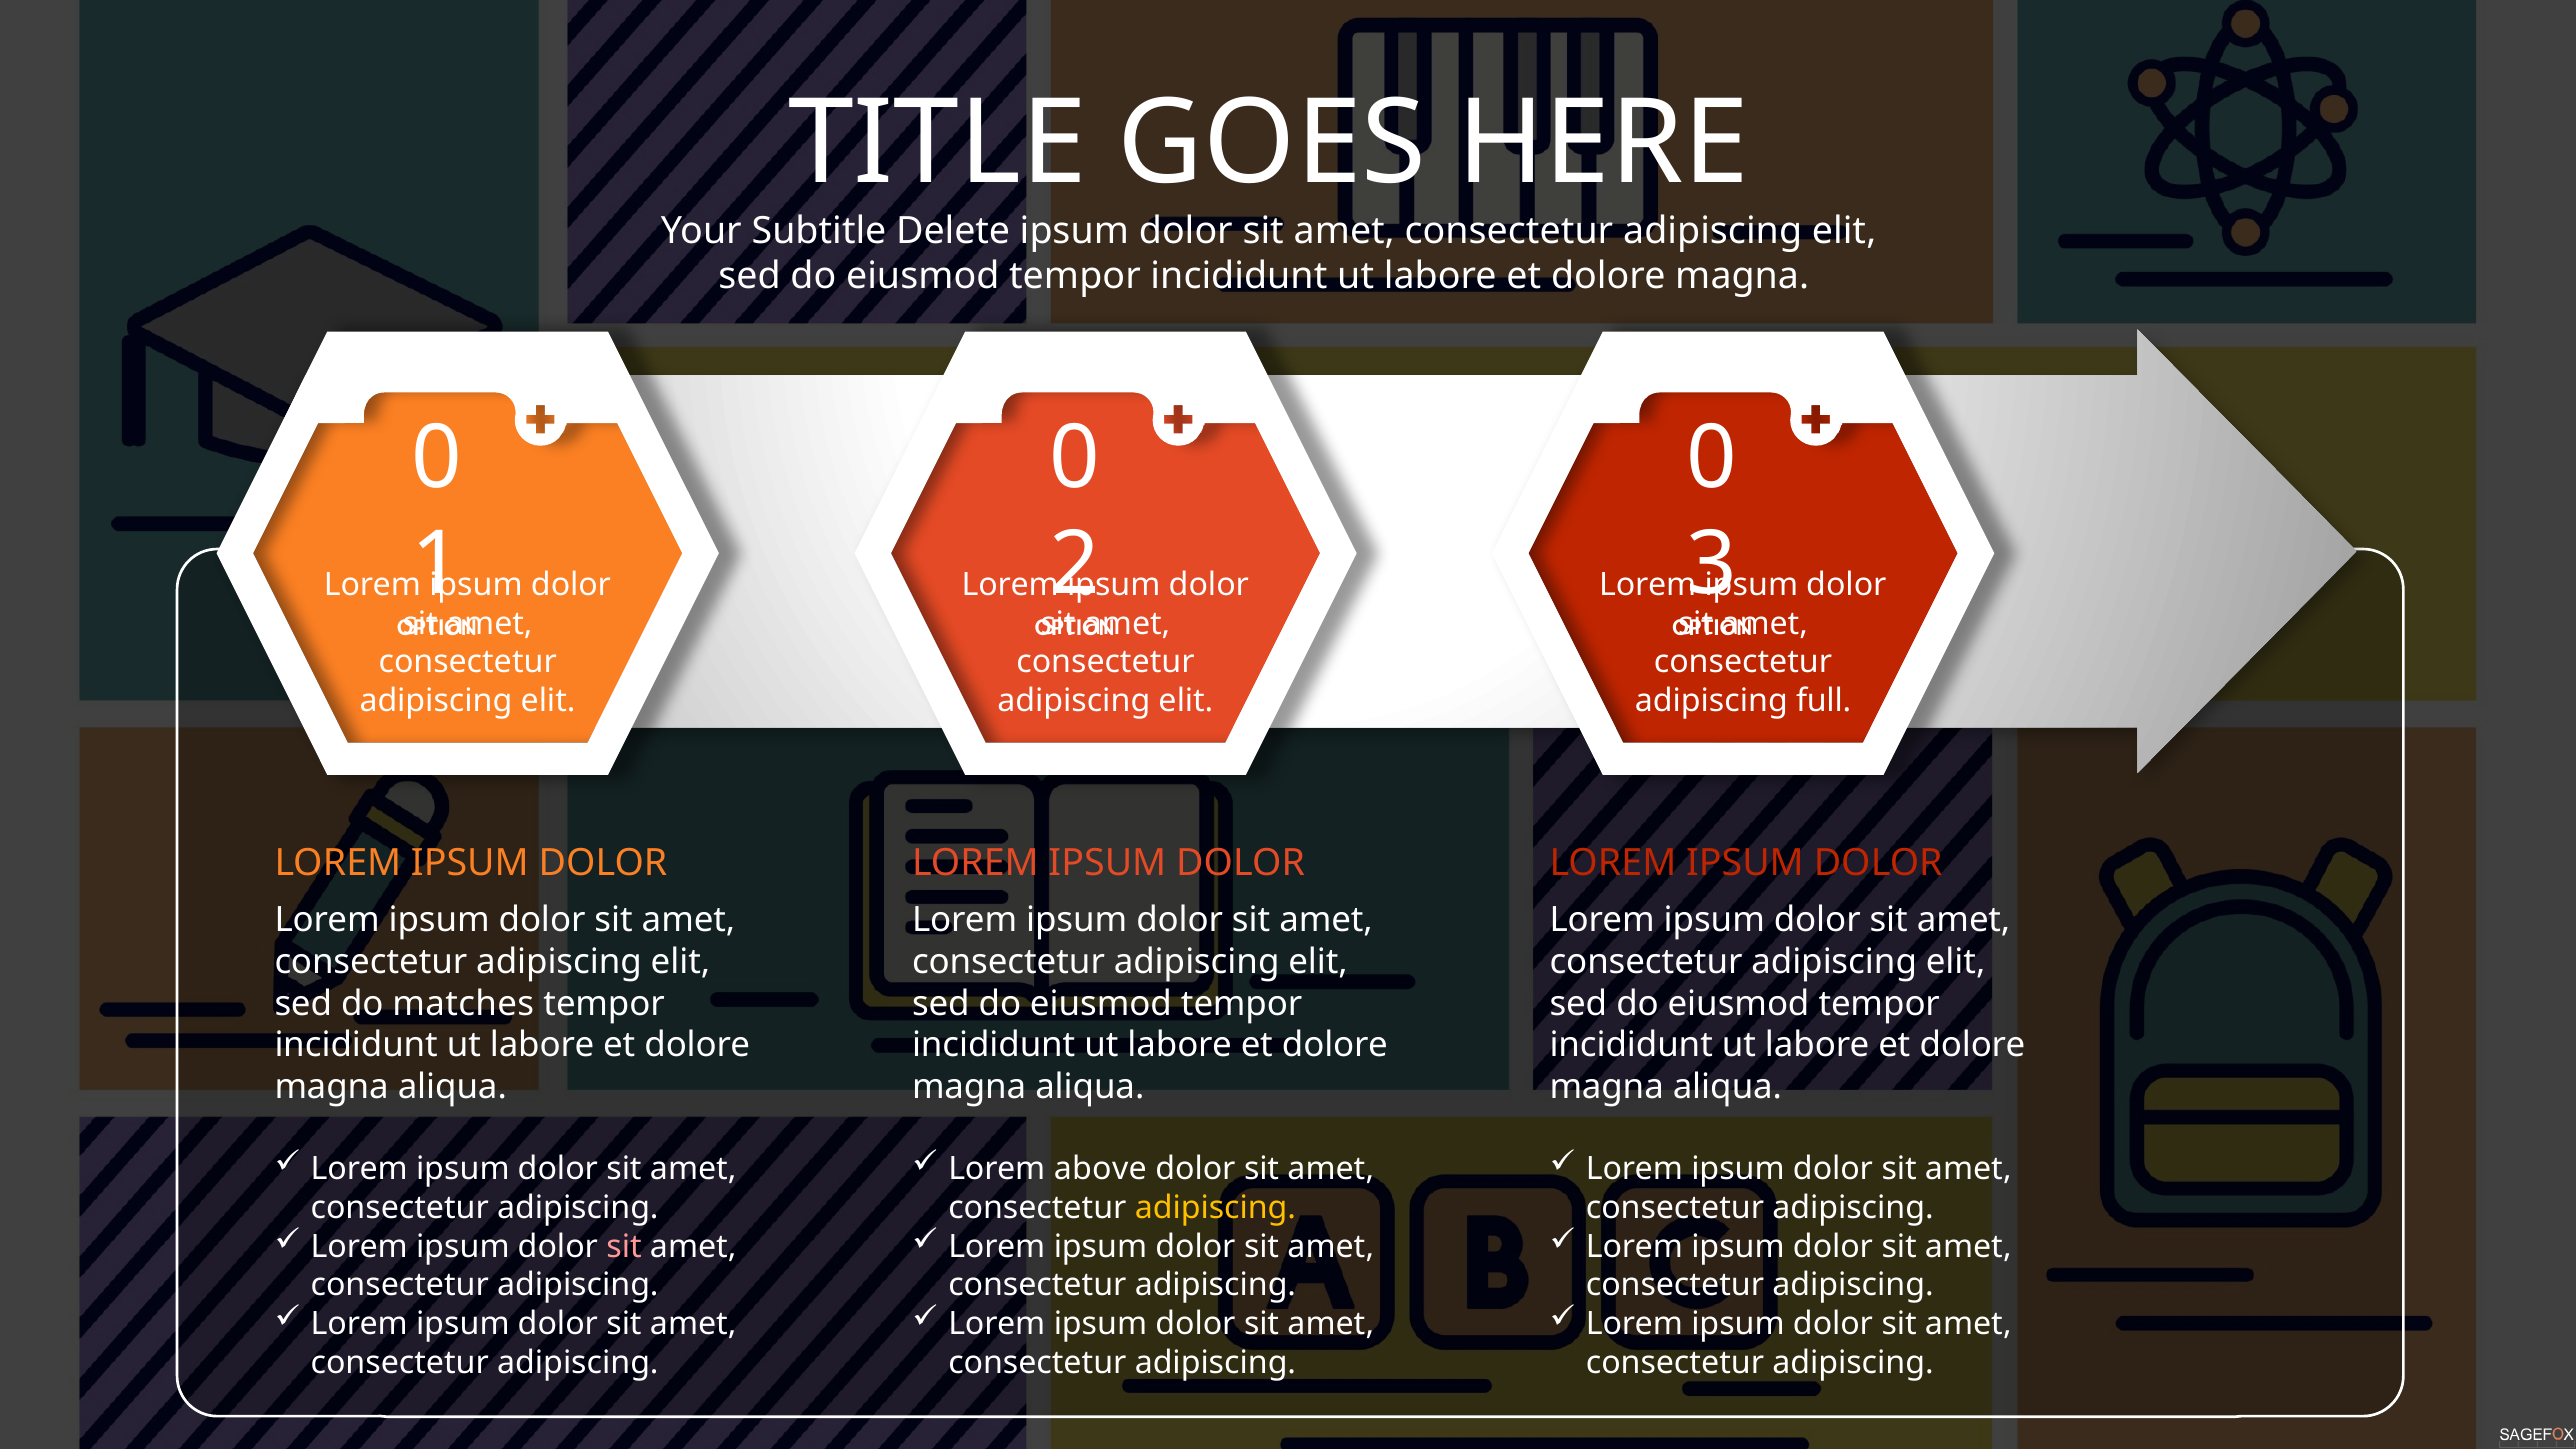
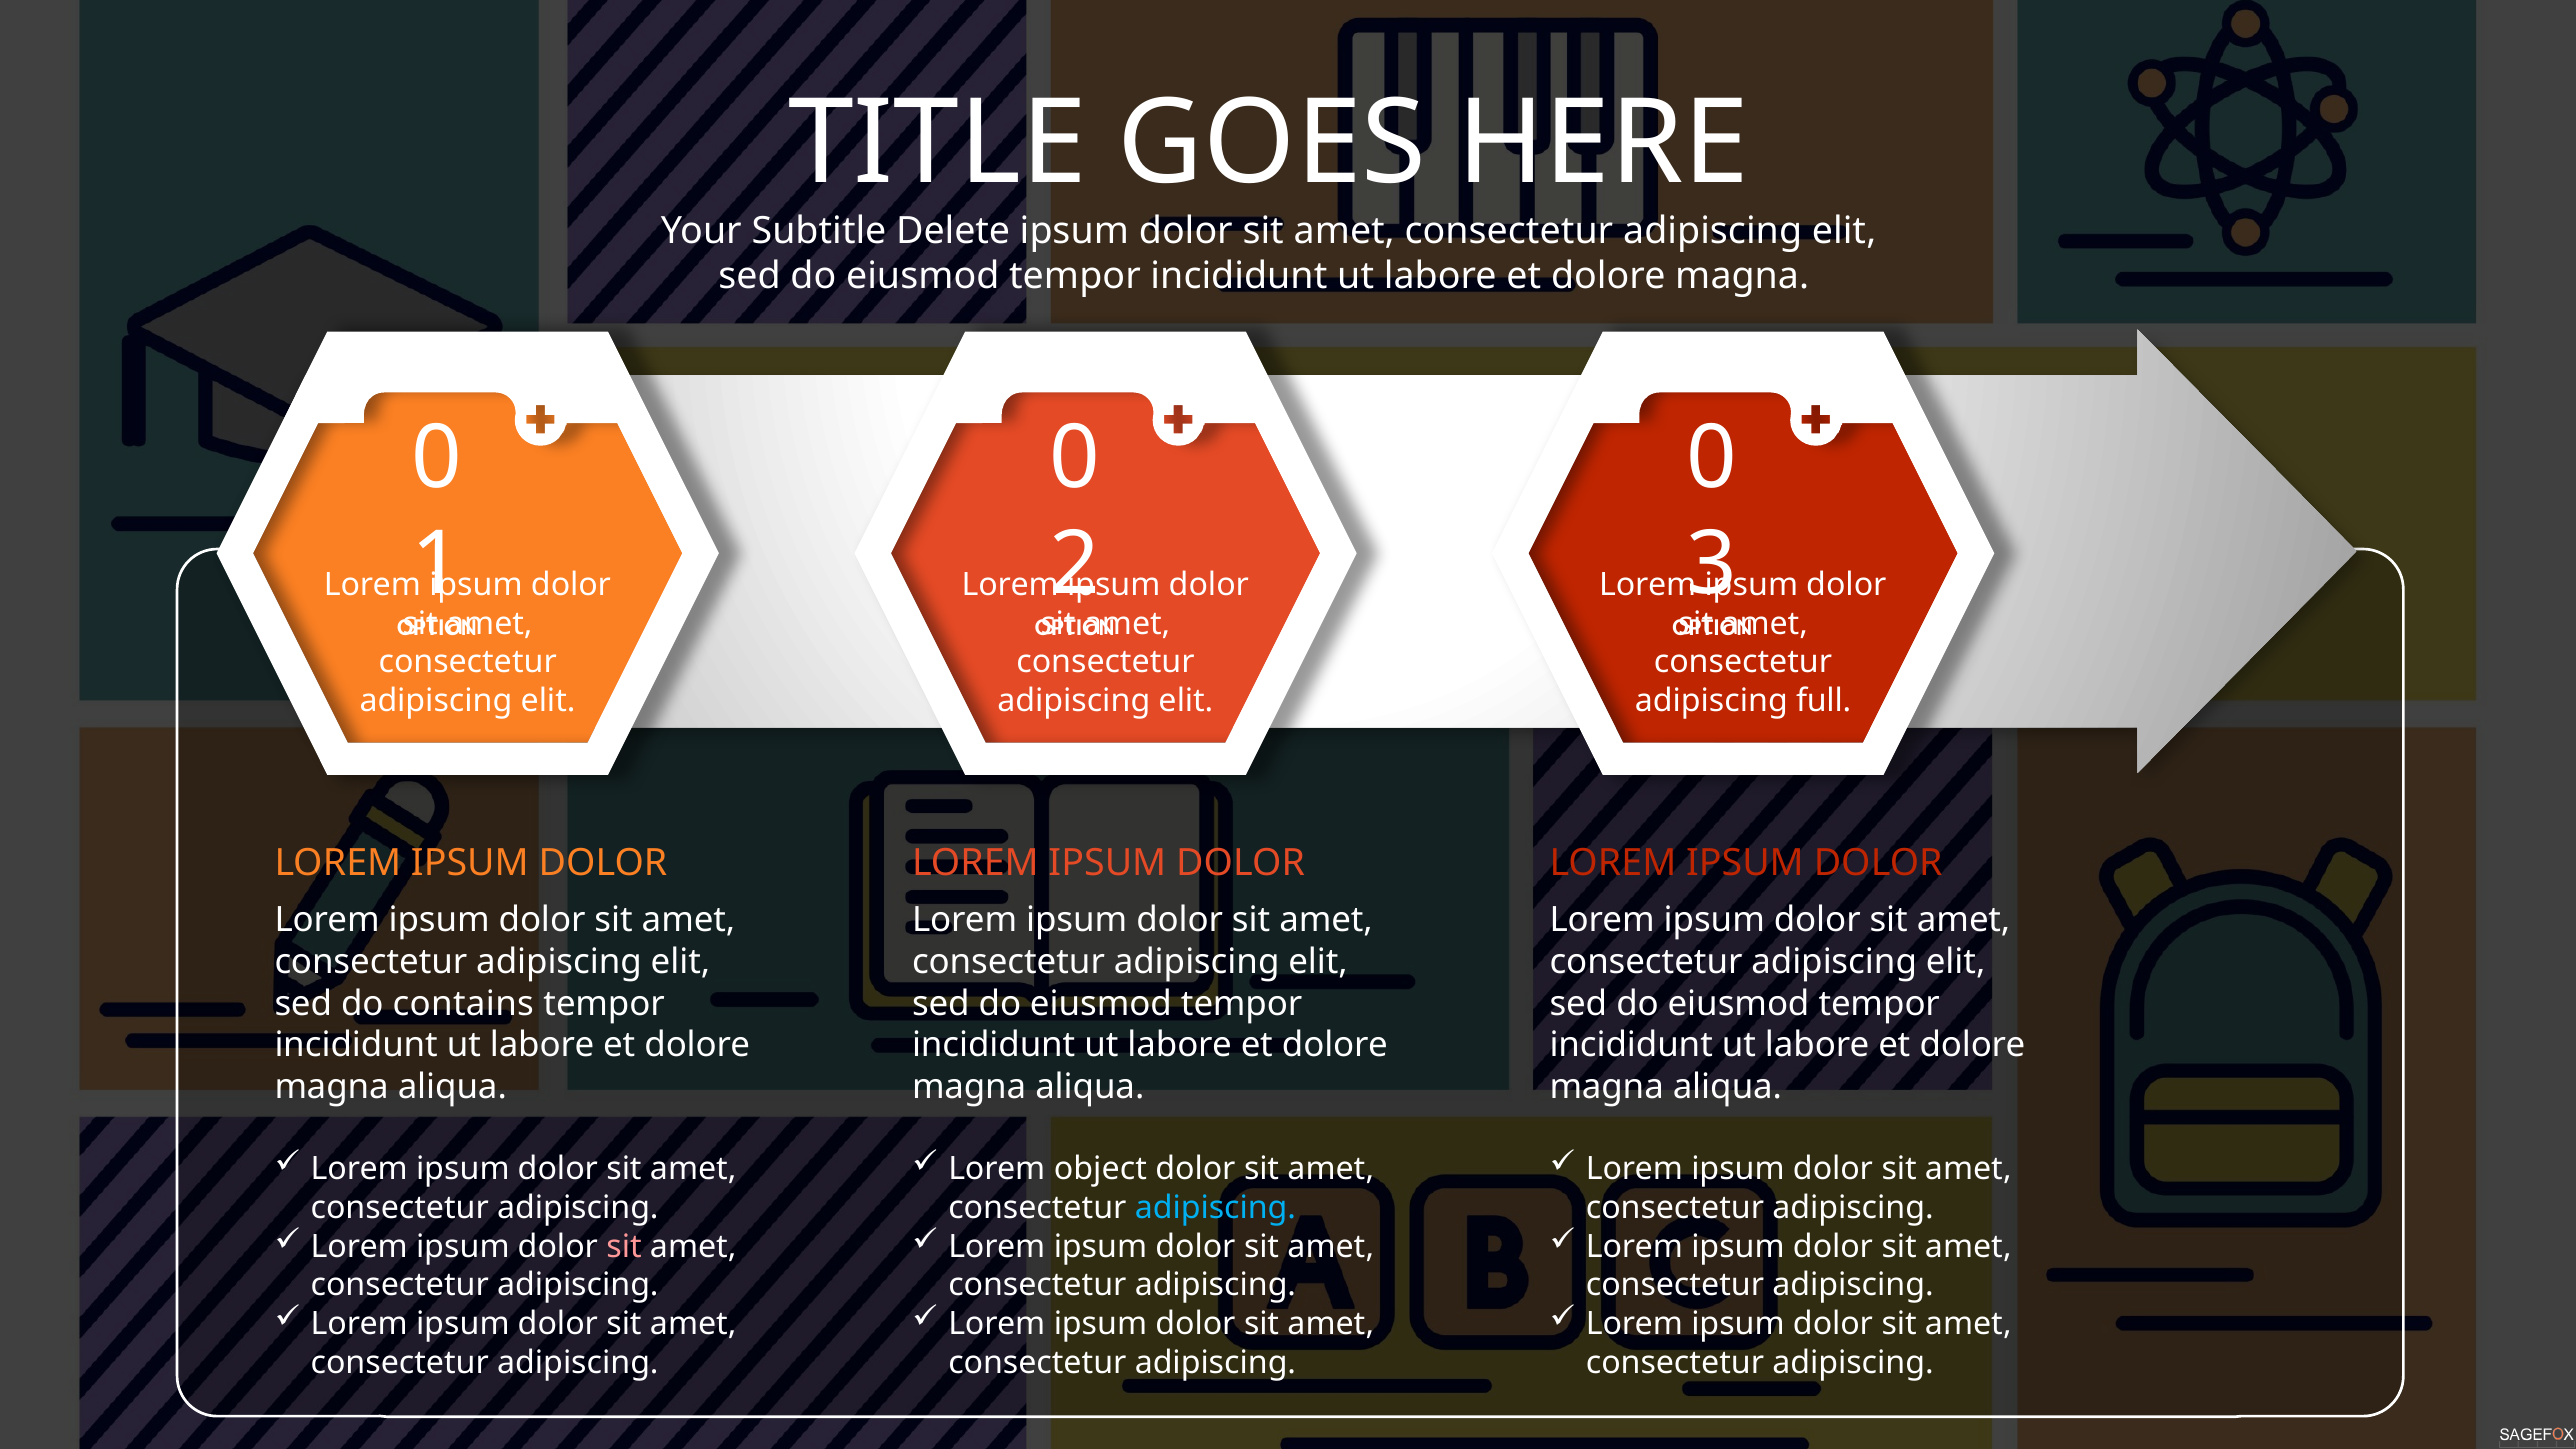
matches: matches -> contains
above: above -> object
adipiscing at (1215, 1208) colour: yellow -> light blue
